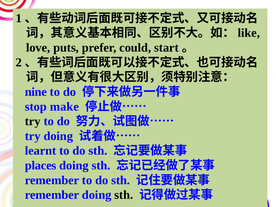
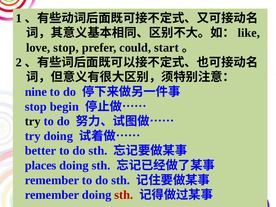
love puts: puts -> stop
make: make -> begin
learnt: learnt -> better
sth at (124, 195) colour: black -> red
